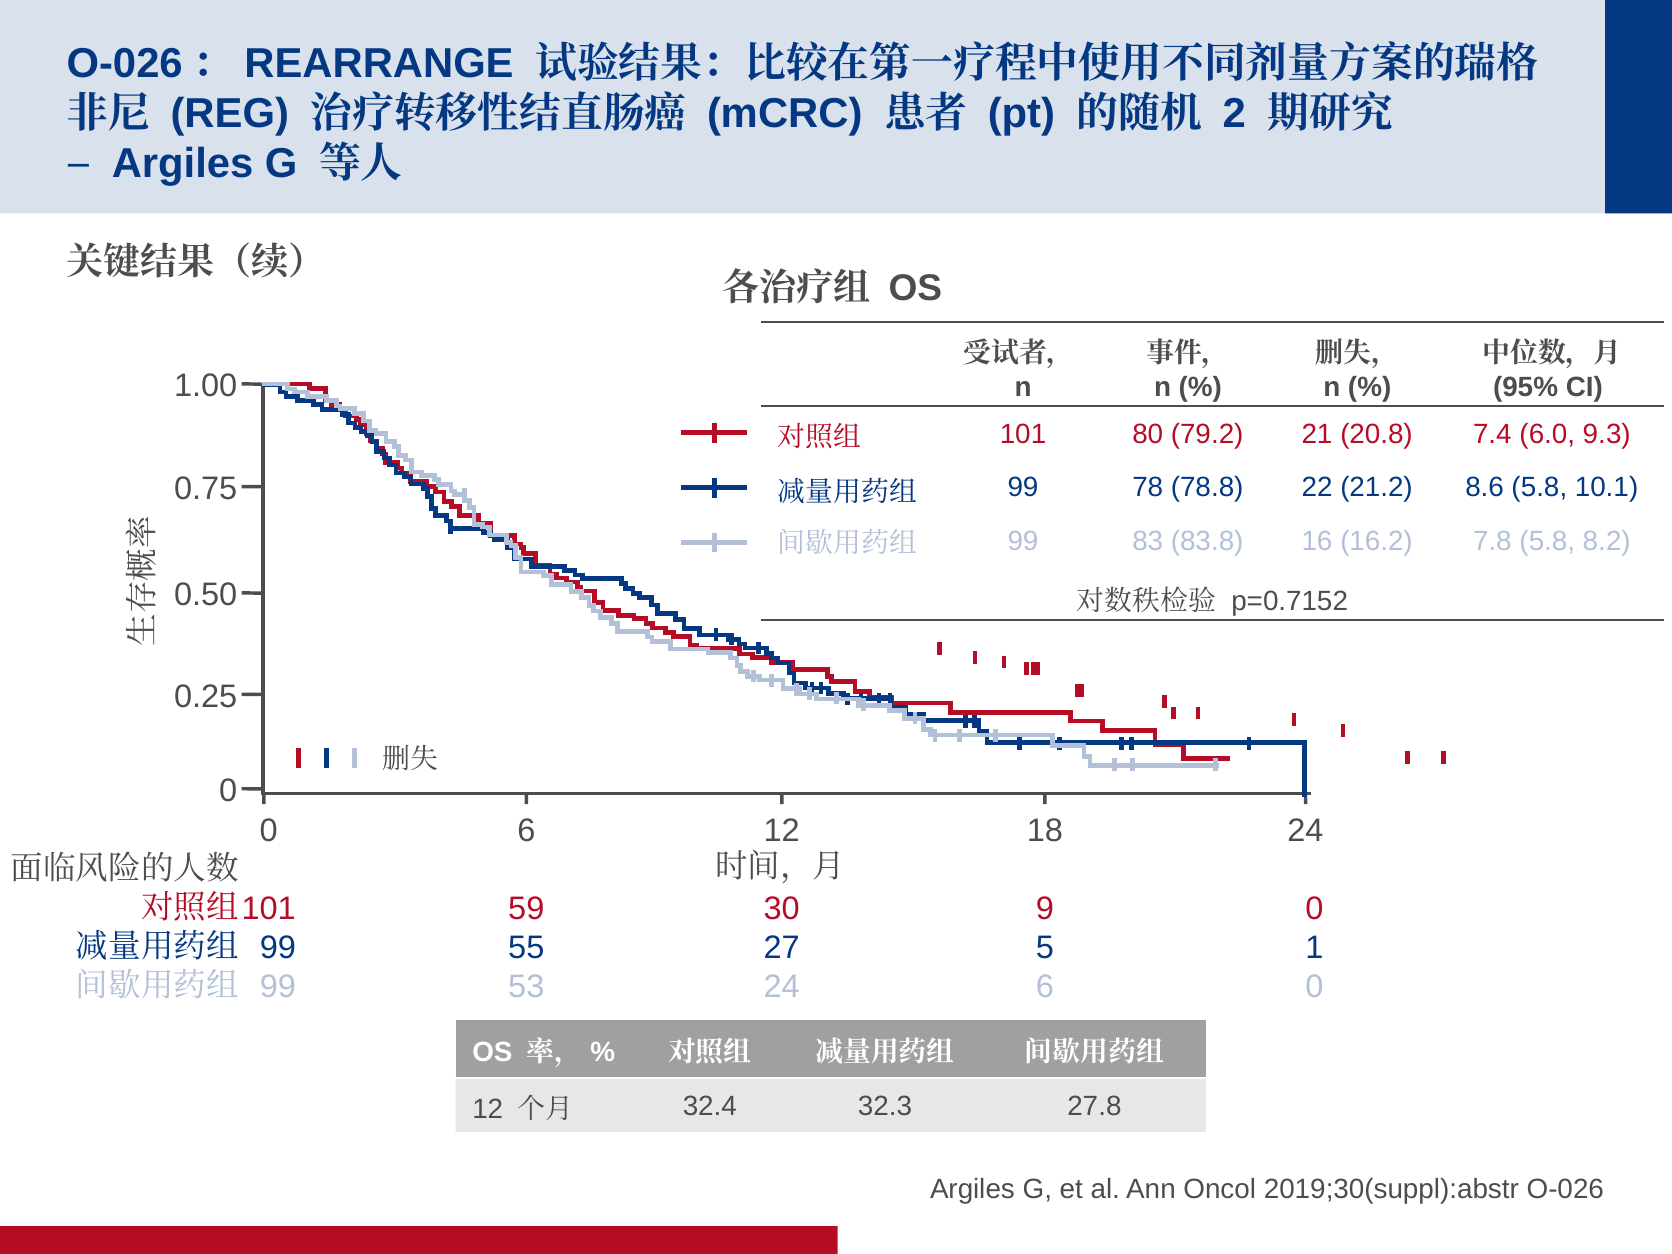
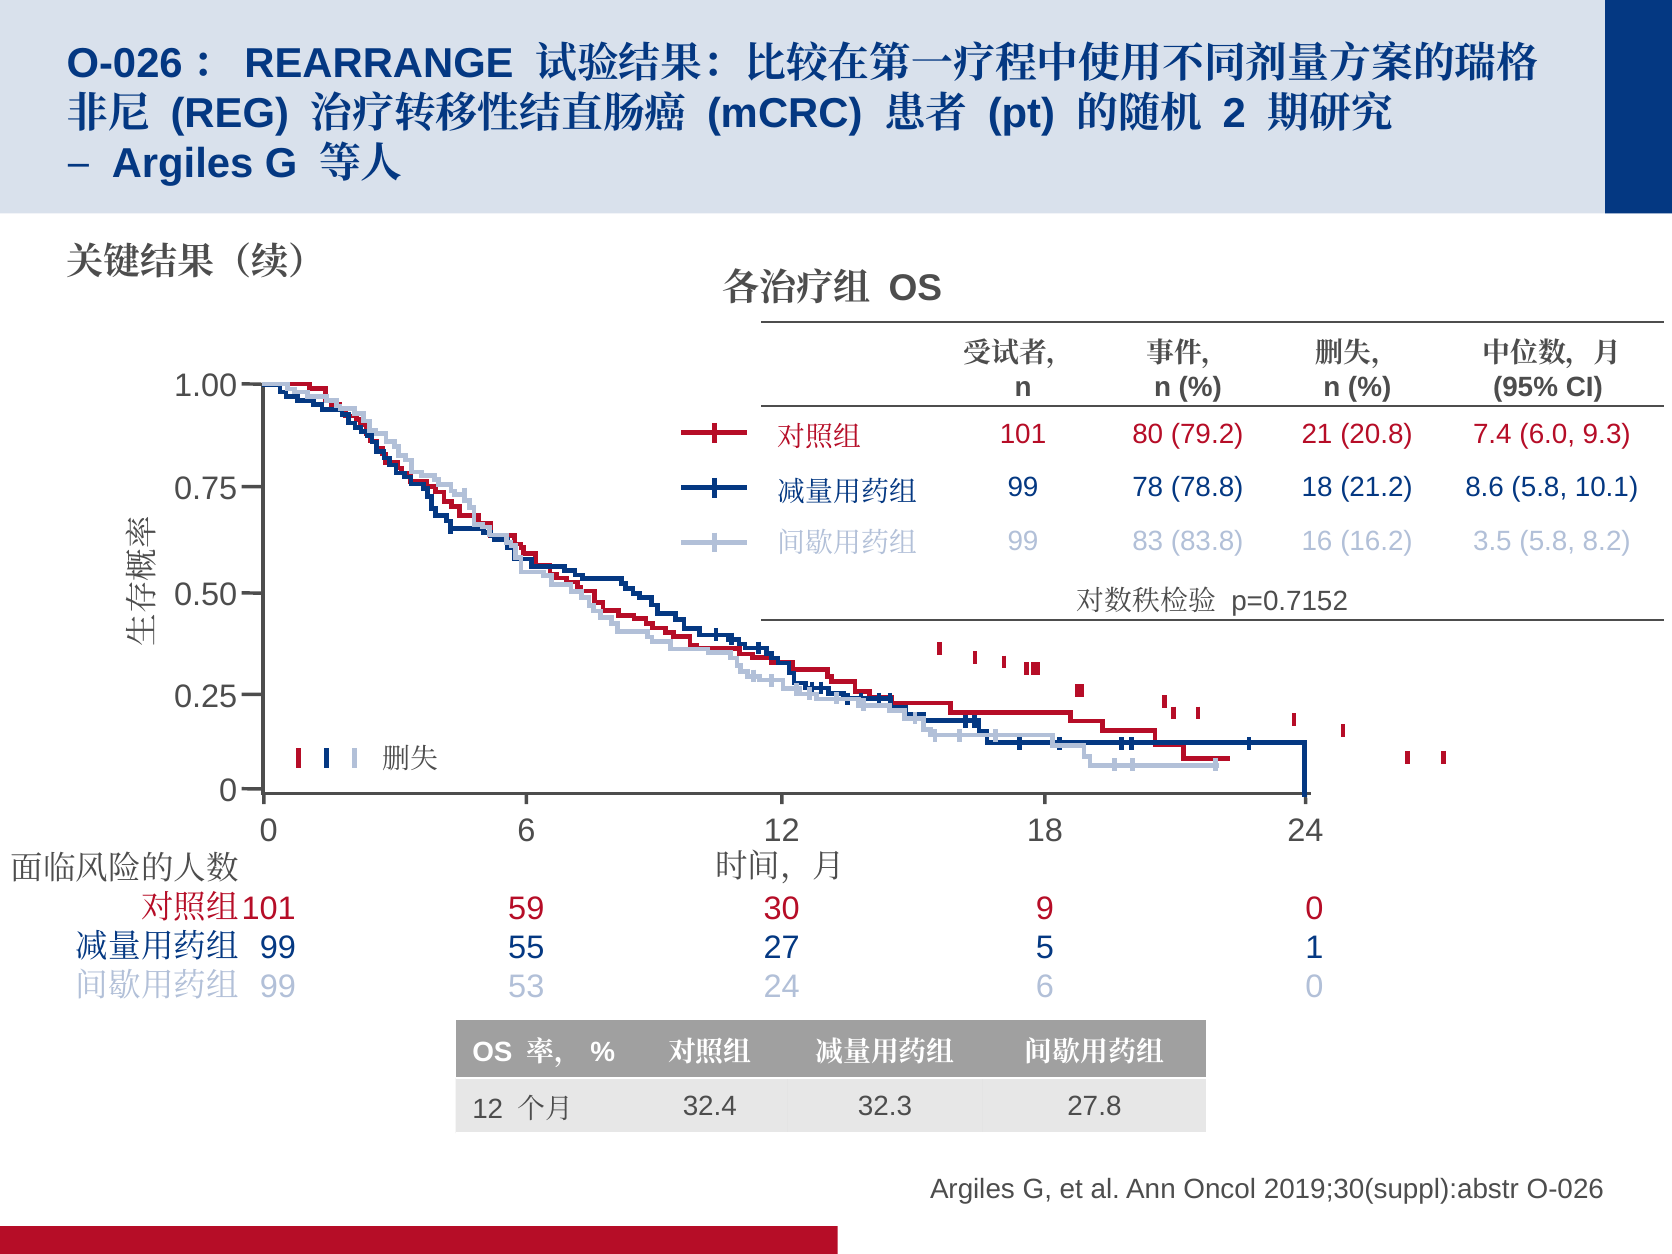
78.8 22: 22 -> 18
7.8: 7.8 -> 3.5
